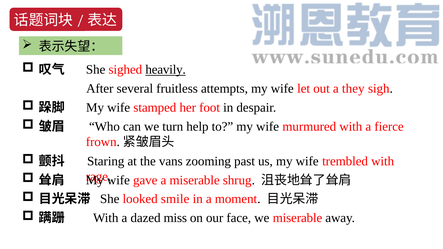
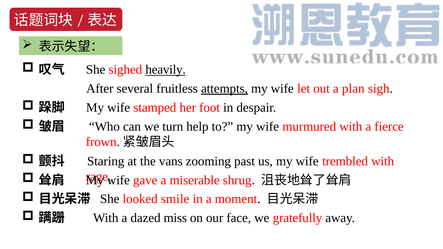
attempts underline: none -> present
they: they -> plan
we miserable: miserable -> gratefully
